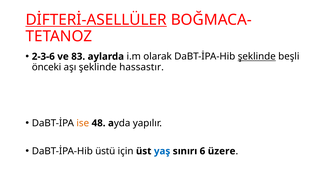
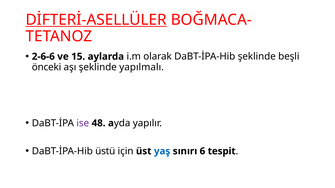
2-3-6: 2-3-6 -> 2-6-6
83: 83 -> 15
şeklinde at (257, 57) underline: present -> none
hassastır: hassastır -> yapılmalı
ise colour: orange -> purple
üzere: üzere -> tespit
